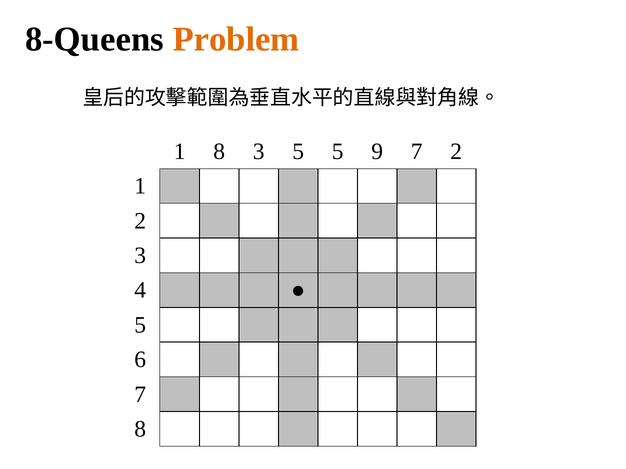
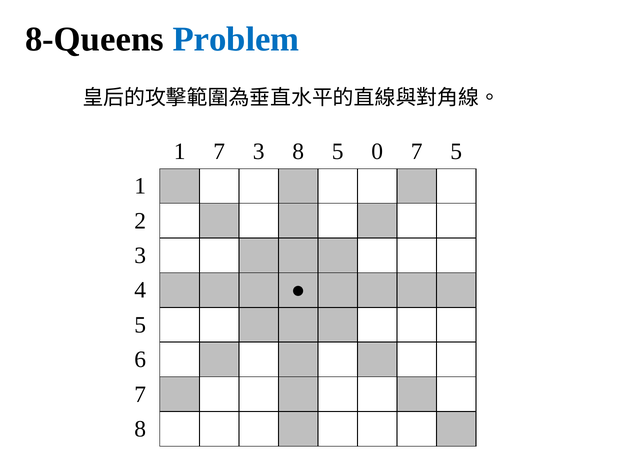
Problem colour: orange -> blue
1 8: 8 -> 7
3 5: 5 -> 8
9: 9 -> 0
7 2: 2 -> 5
